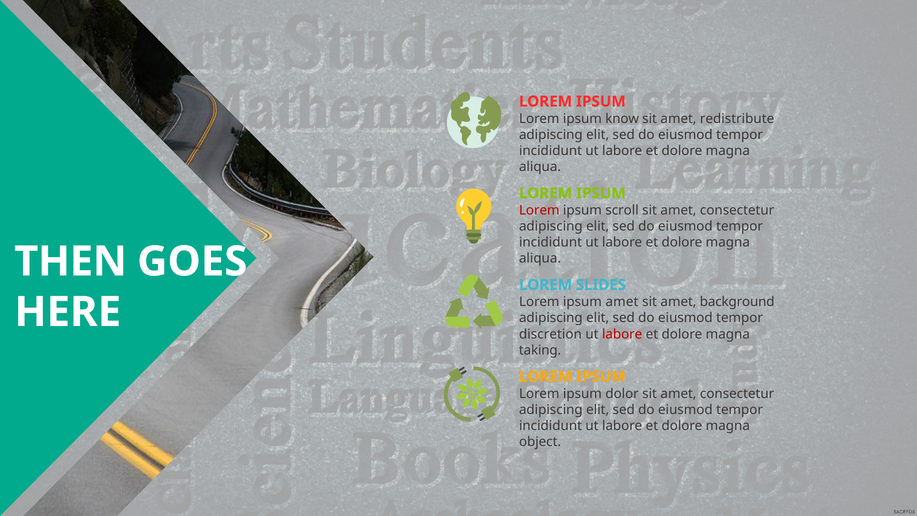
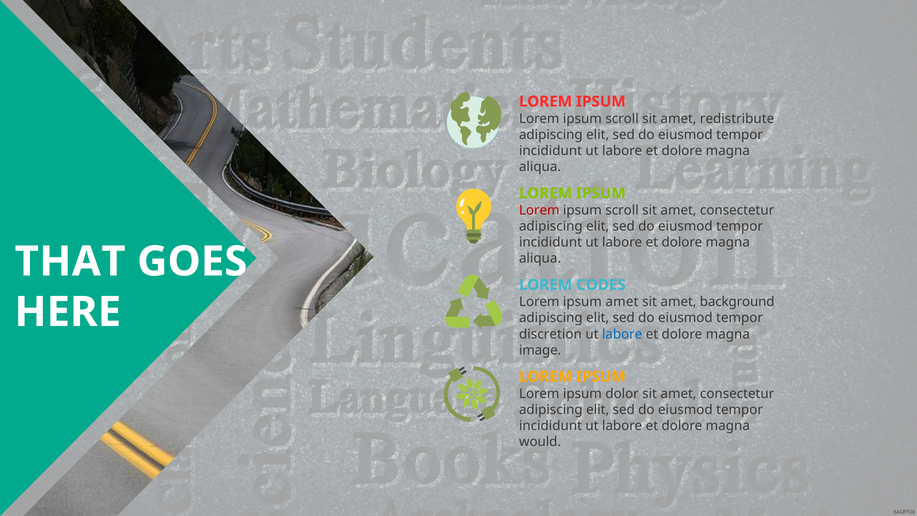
know at (622, 119): know -> scroll
THEN: THEN -> THAT
SLIDES: SLIDES -> CODES
labore at (622, 334) colour: red -> blue
taking: taking -> image
object: object -> would
